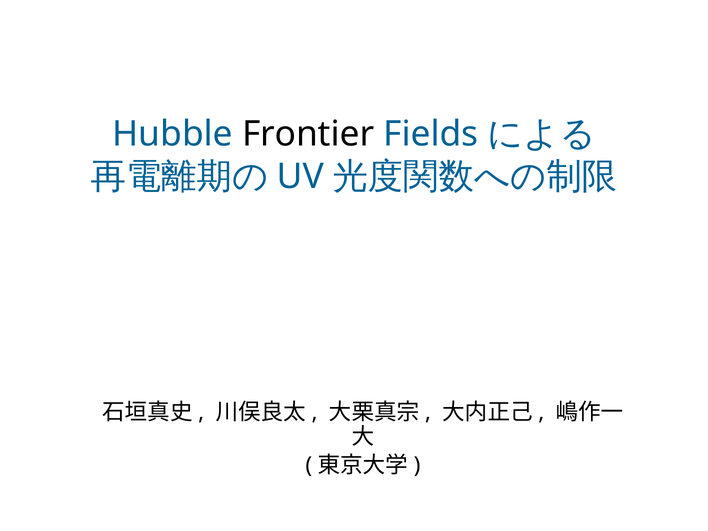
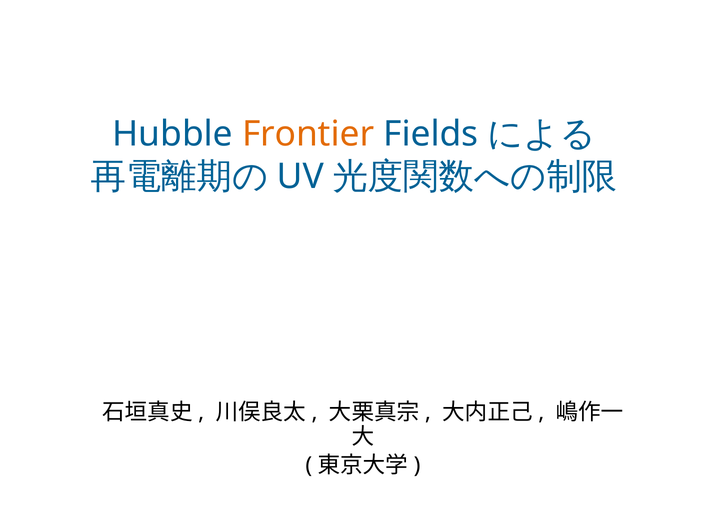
Frontier colour: black -> orange
